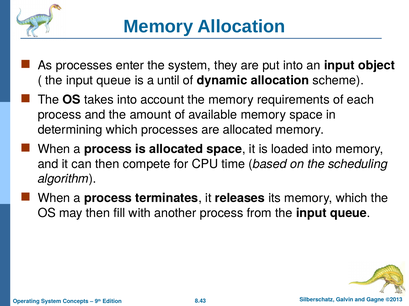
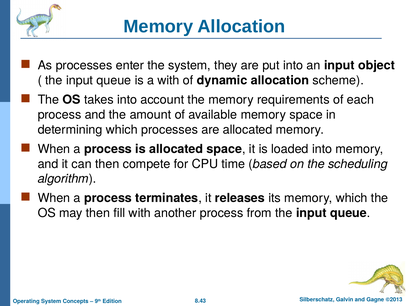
a until: until -> with
